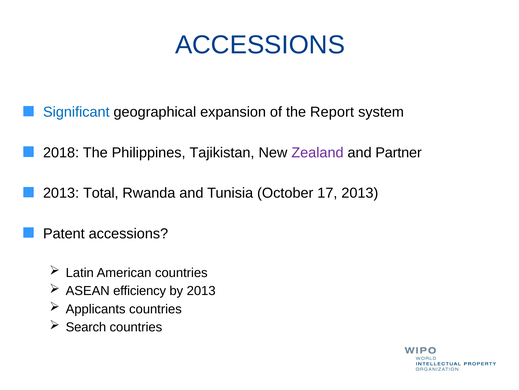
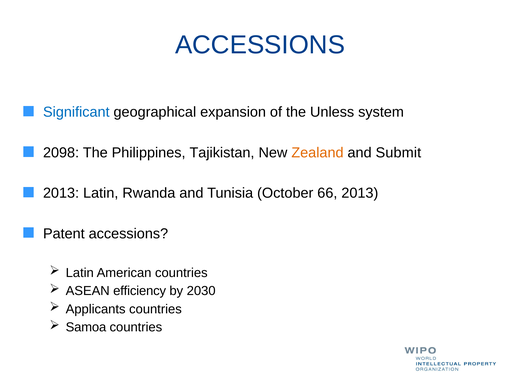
Report: Report -> Unless
2018: 2018 -> 2098
Zealand colour: purple -> orange
Partner: Partner -> Submit
2013 Total: Total -> Latin
17: 17 -> 66
by 2013: 2013 -> 2030
Search: Search -> Samoa
